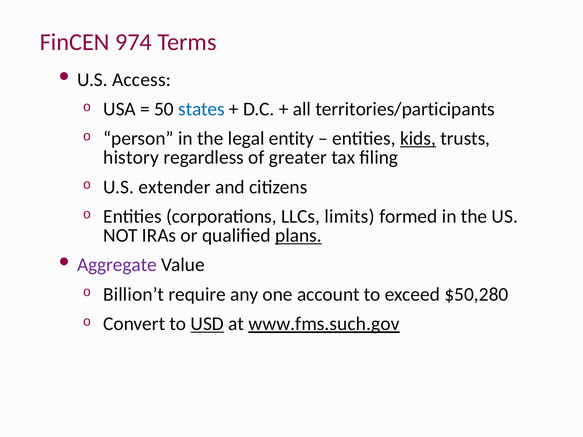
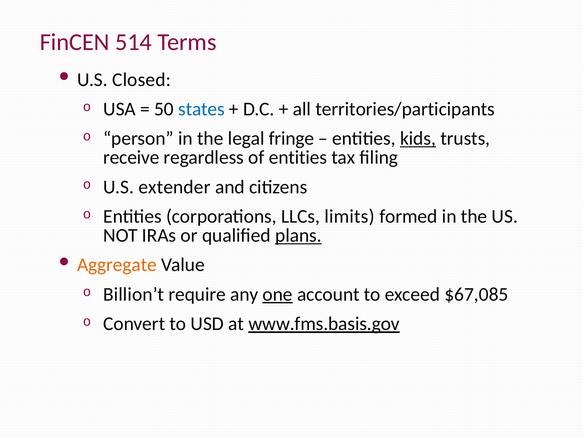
974: 974 -> 514
Access: Access -> Closed
entity: entity -> fringe
history: history -> receive
of greater: greater -> entities
Aggregate colour: purple -> orange
one underline: none -> present
$50,280: $50,280 -> $67,085
USD underline: present -> none
www.fms.such.gov: www.fms.such.gov -> www.fms.basis.gov
